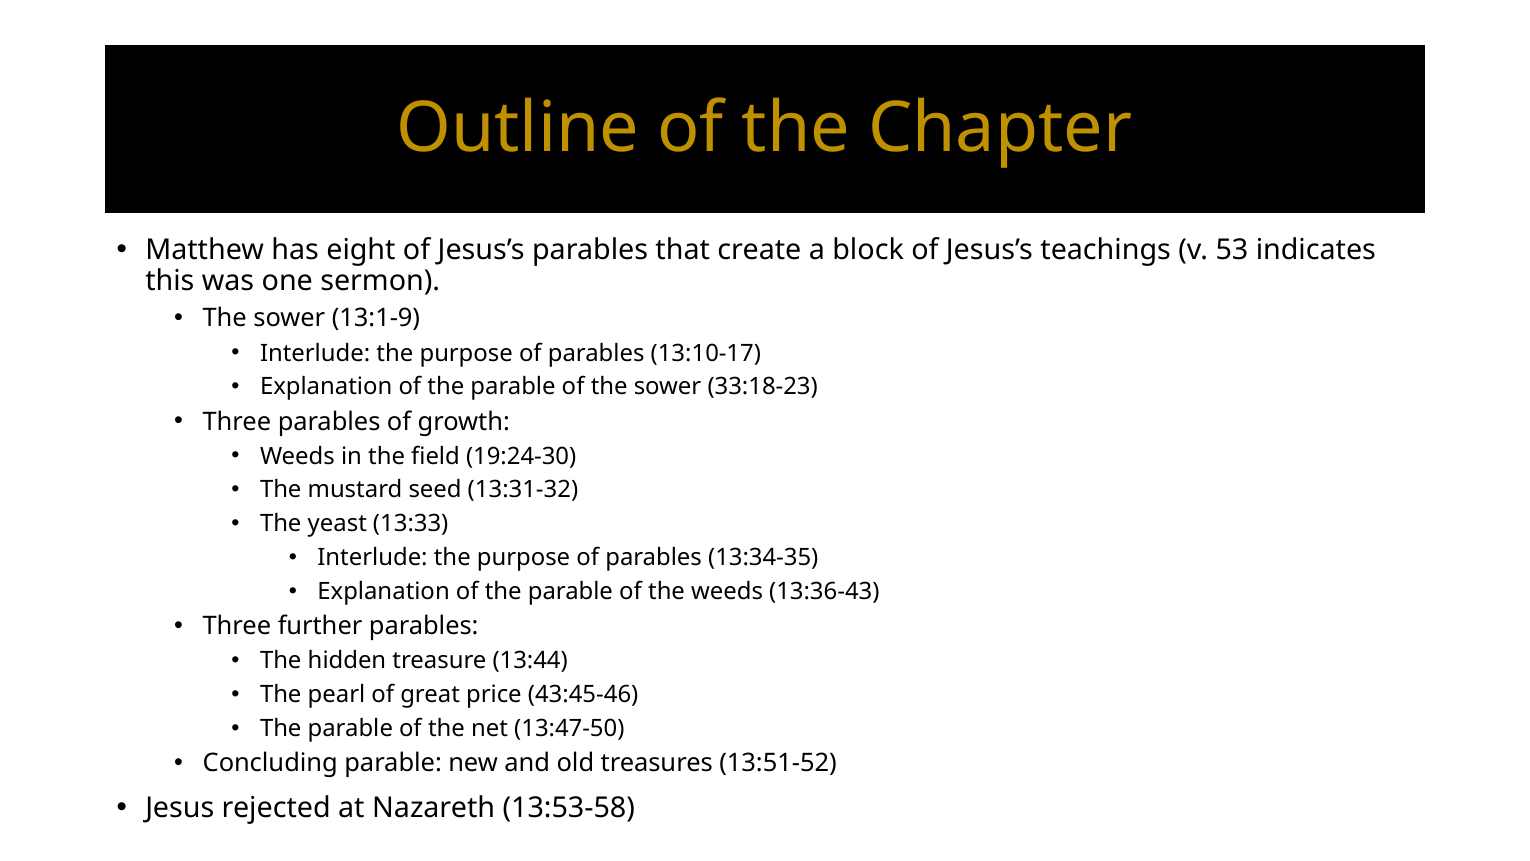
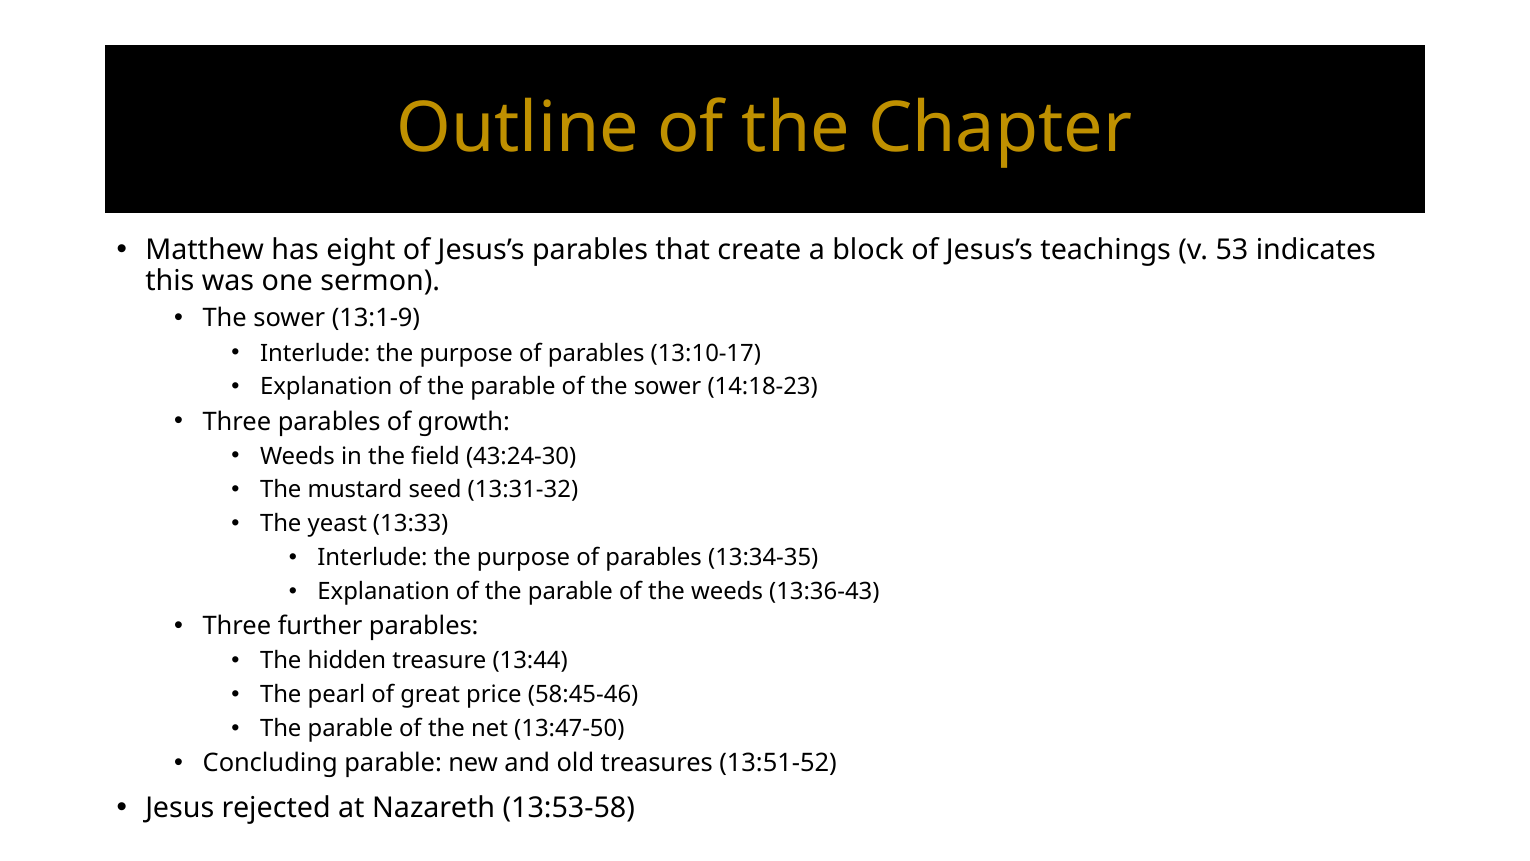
33:18-23: 33:18-23 -> 14:18-23
19:24-30: 19:24-30 -> 43:24-30
43:45-46: 43:45-46 -> 58:45-46
